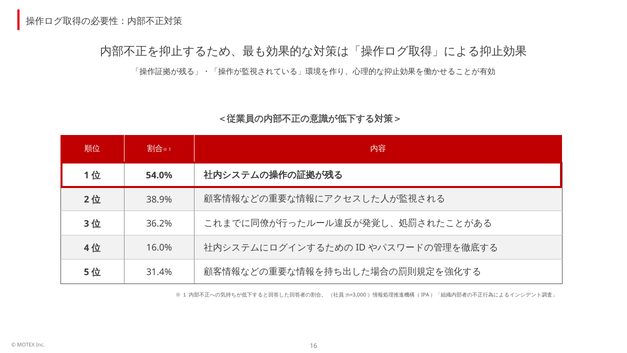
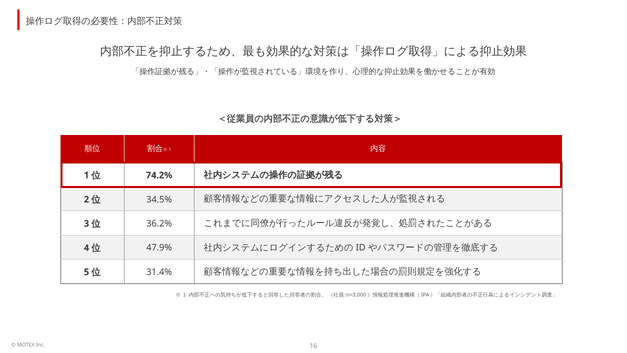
54.0%: 54.0% -> 74.2%
38.9%: 38.9% -> 34.5%
16.0%: 16.0% -> 47.9%
